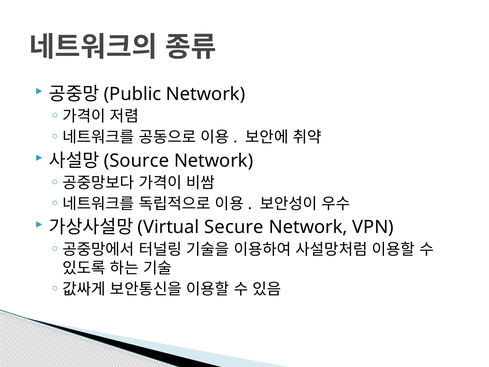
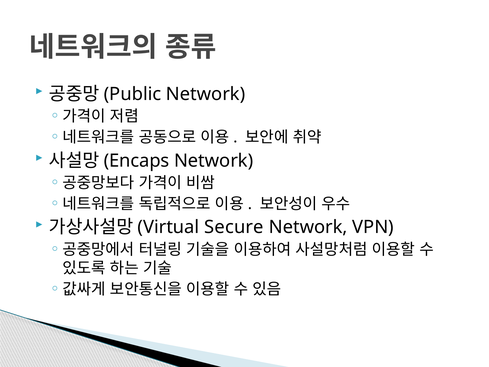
Source: Source -> Encaps
